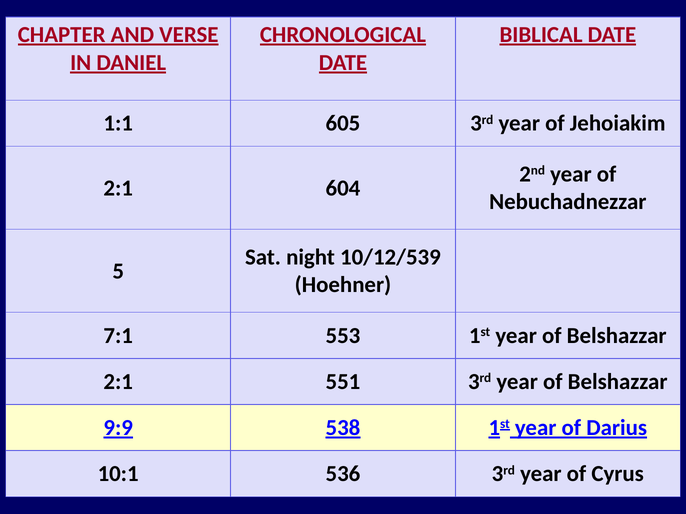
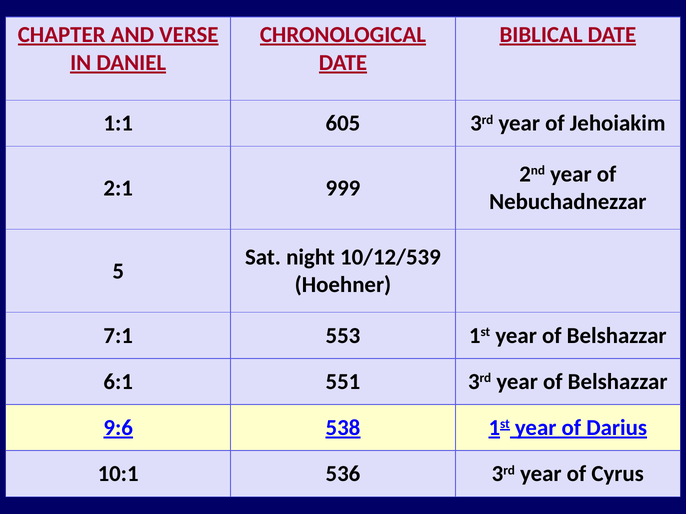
604: 604 -> 999
2:1 at (118, 382): 2:1 -> 6:1
9:9: 9:9 -> 9:6
